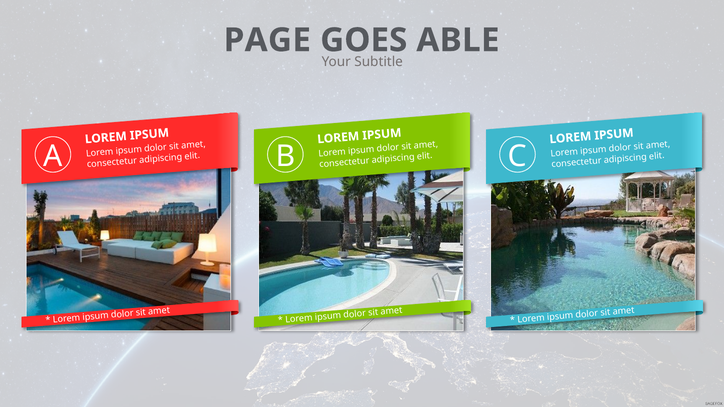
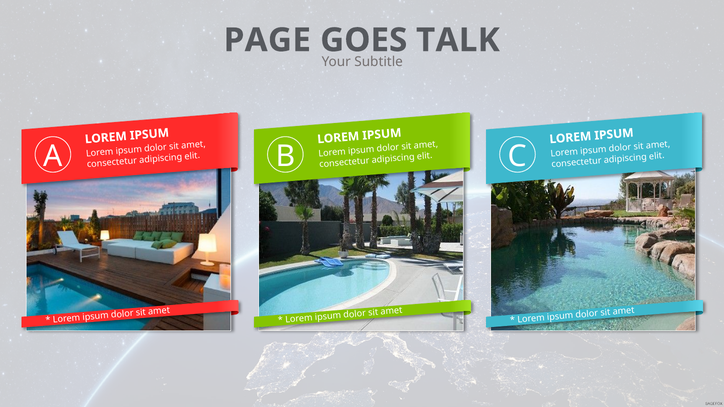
ABLE: ABLE -> TALK
